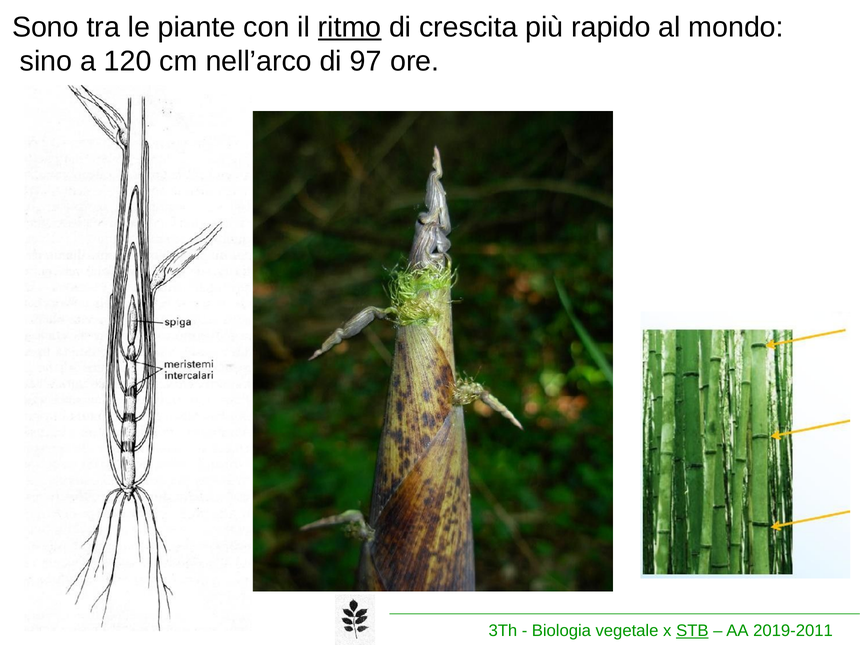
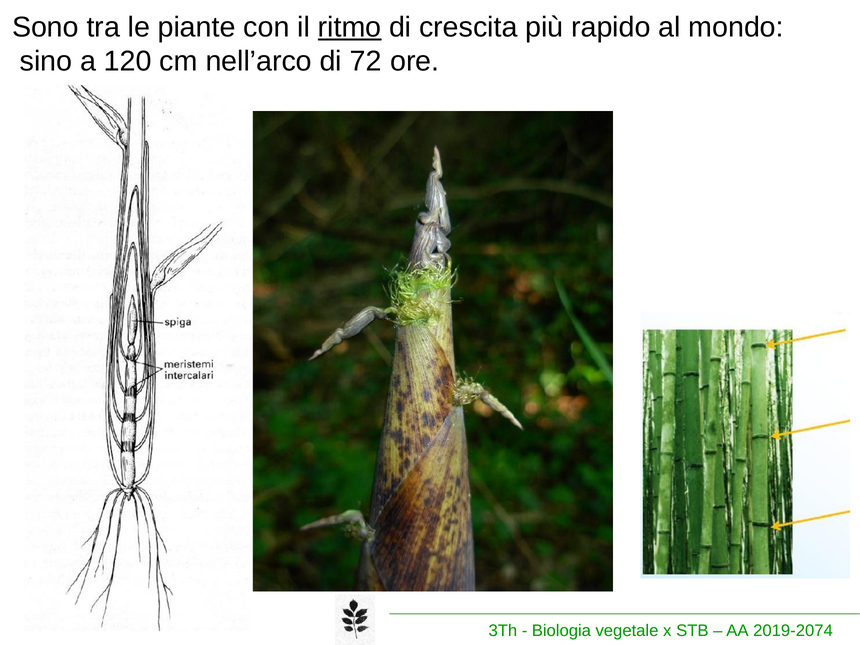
97: 97 -> 72
STB underline: present -> none
2019-2011: 2019-2011 -> 2019-2074
